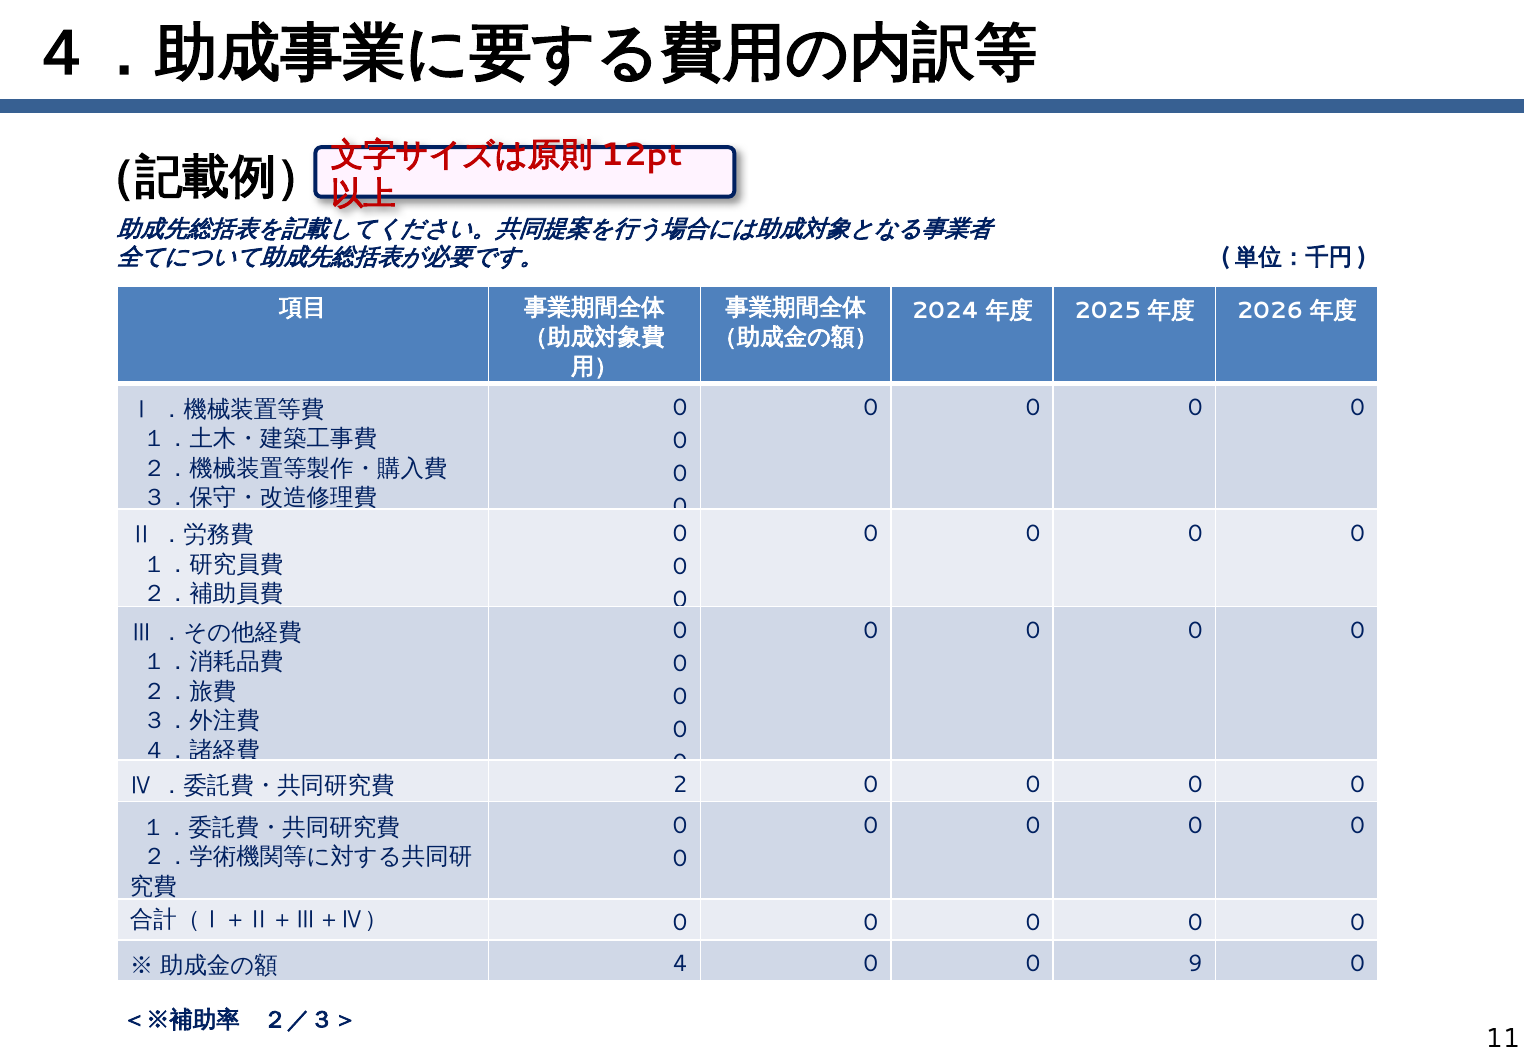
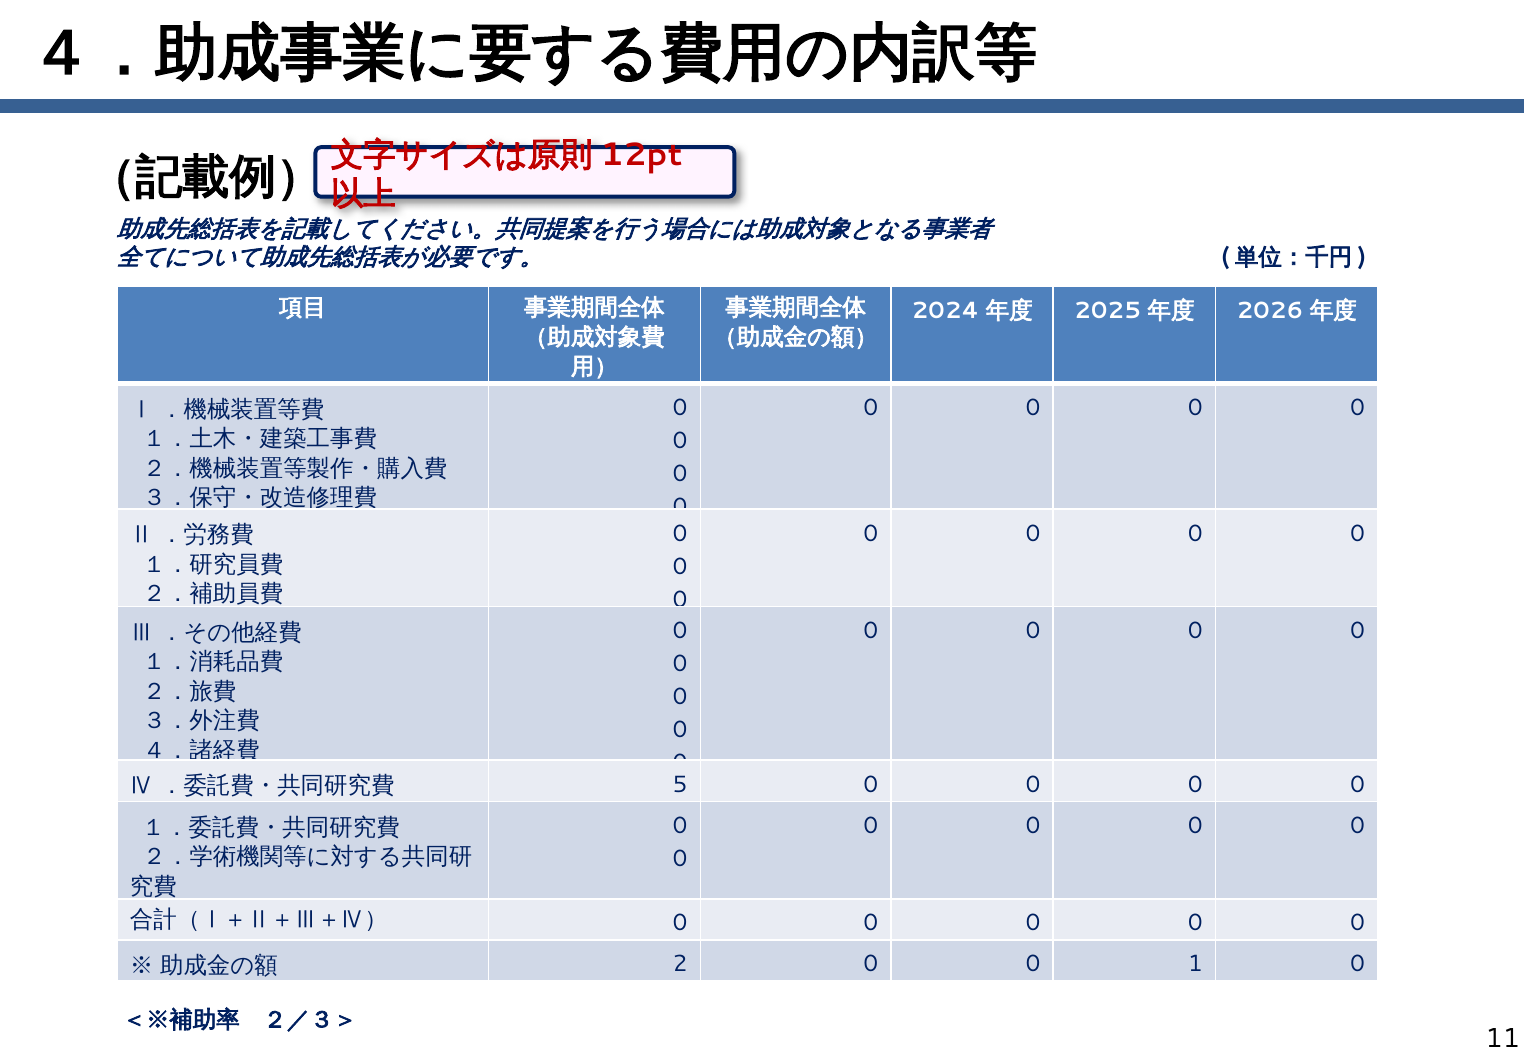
2: 2 -> 5
4: 4 -> 2
9: 9 -> 1
